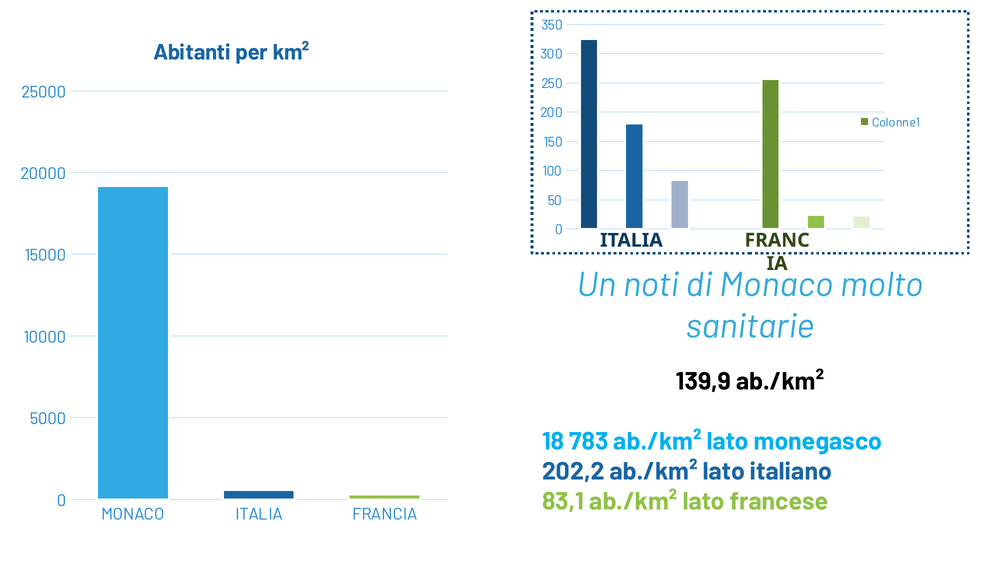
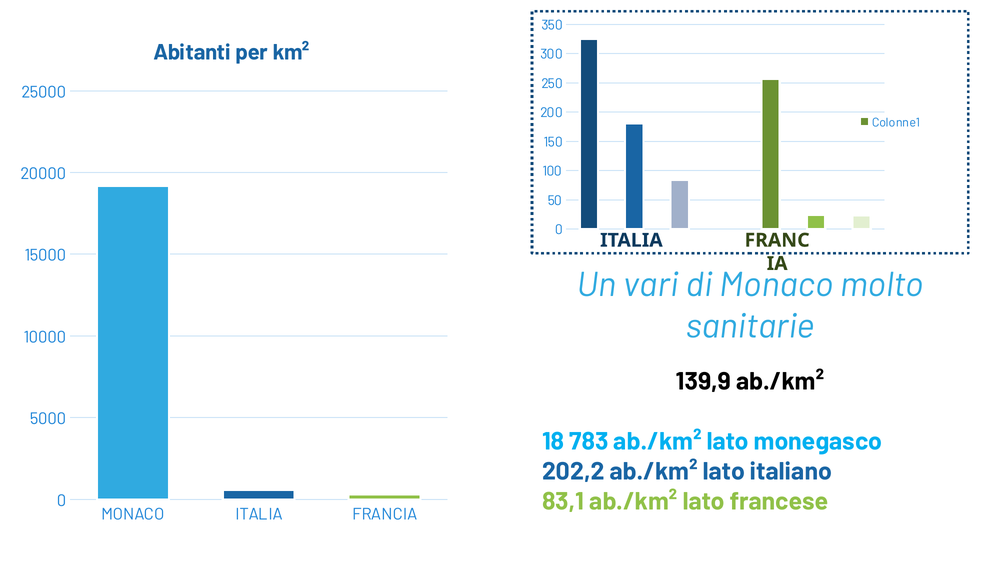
noti: noti -> vari
